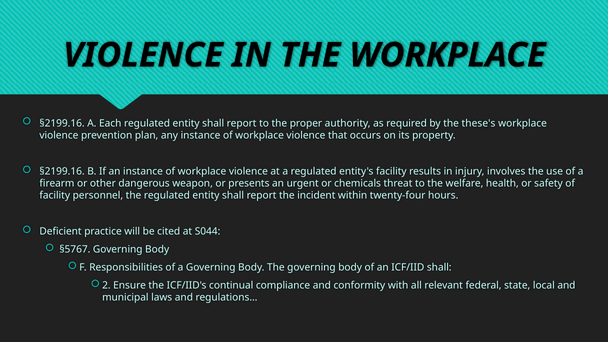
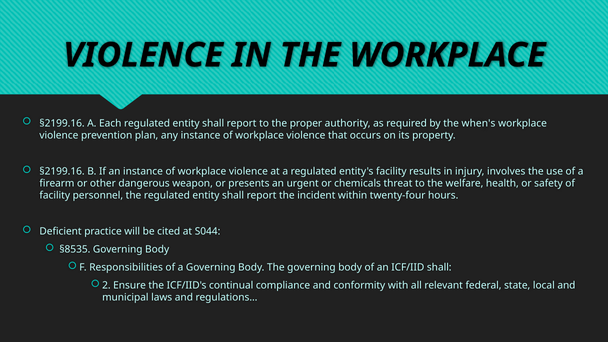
these's: these's -> when's
§5767: §5767 -> §8535
